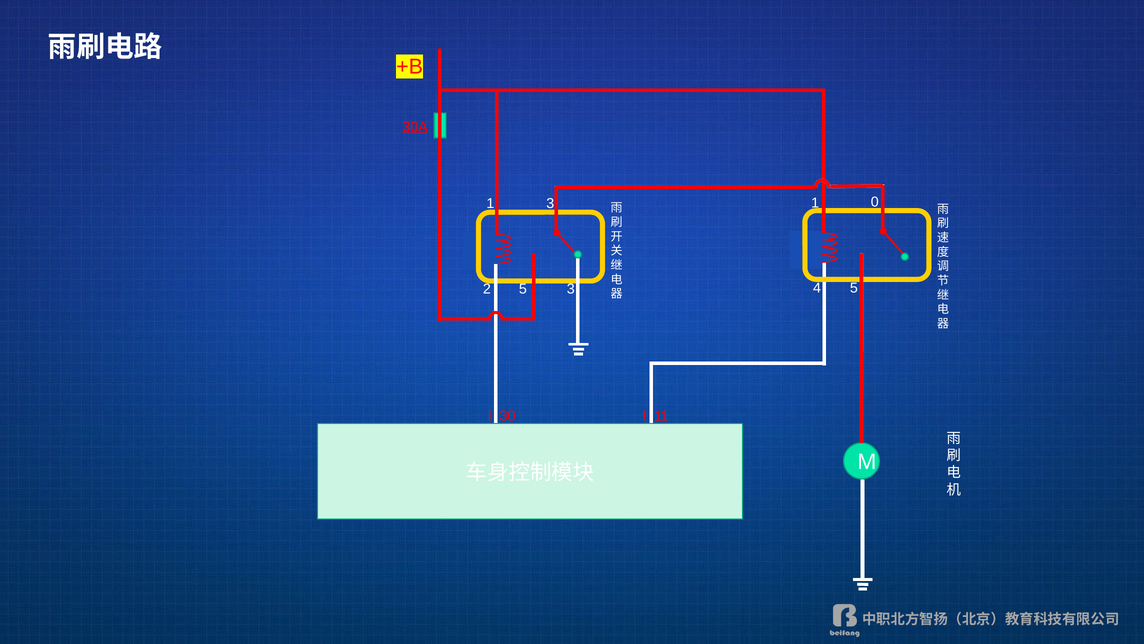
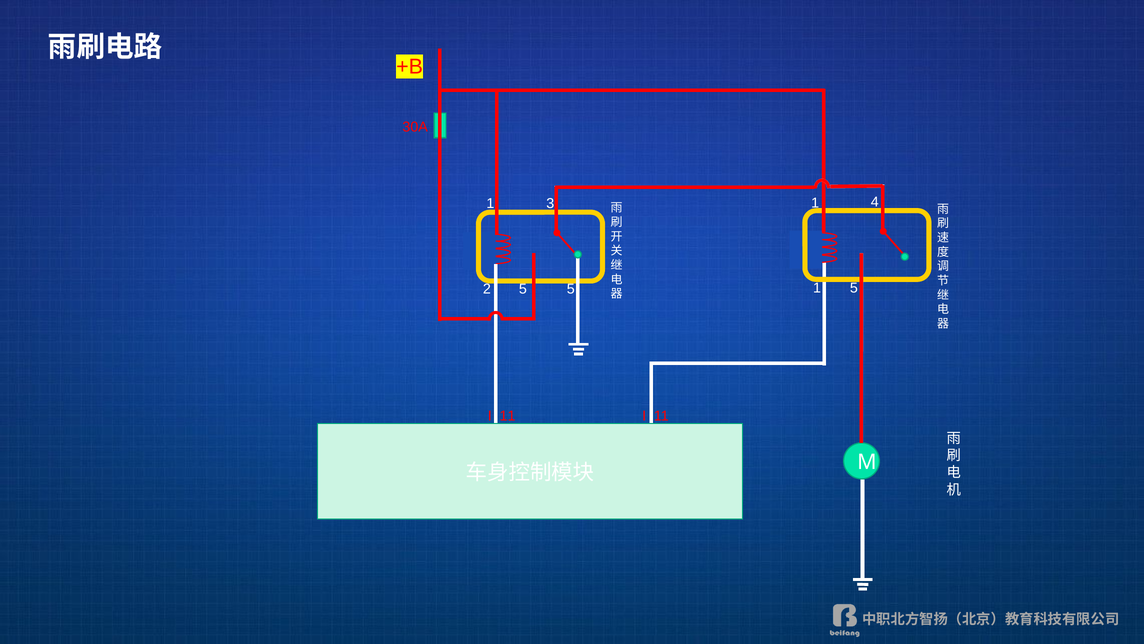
30A underline: present -> none
0: 0 -> 4
3 at (571, 289): 3 -> 5
4 at (817, 288): 4 -> 1
30 at (508, 416): 30 -> 11
